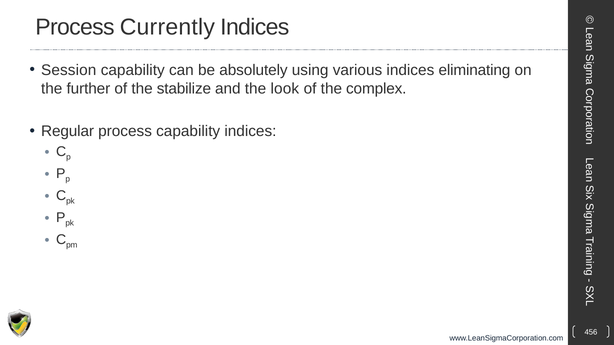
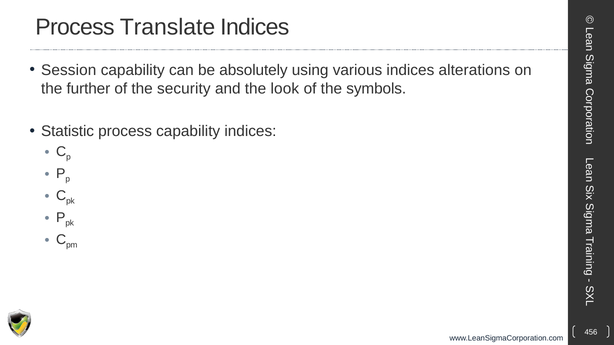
Currently: Currently -> Translate
eliminating: eliminating -> alterations
stabilize: stabilize -> security
complex: complex -> symbols
Regular: Regular -> Statistic
